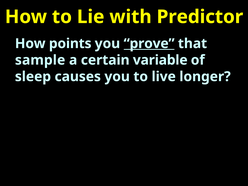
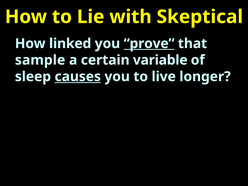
Predictor: Predictor -> Skeptical
points: points -> linked
causes underline: none -> present
